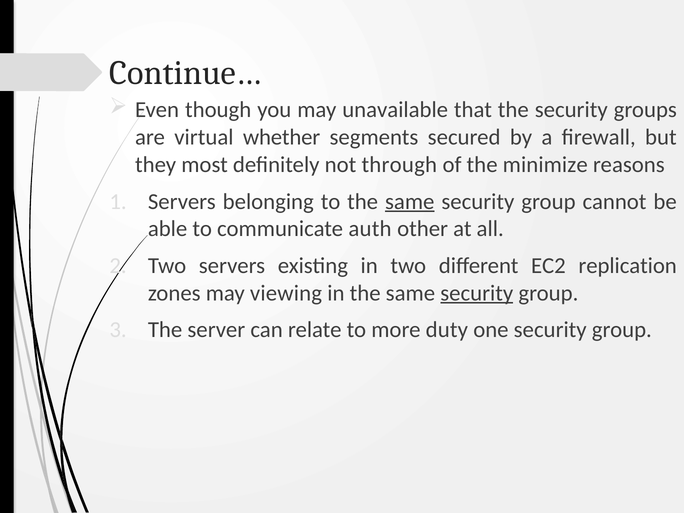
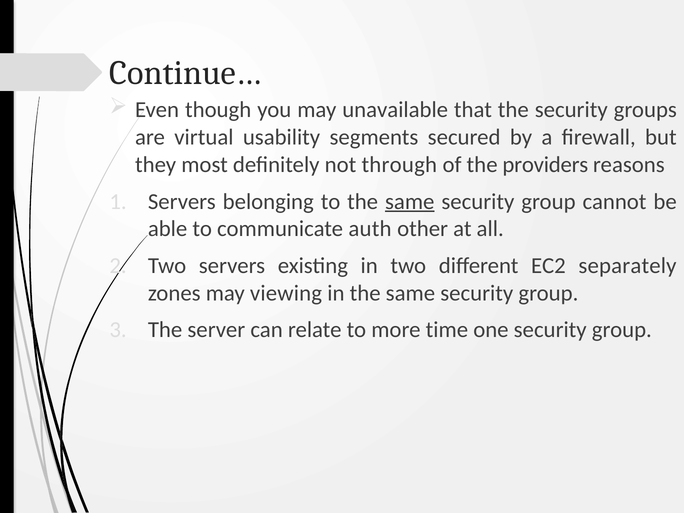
whether: whether -> usability
minimize: minimize -> providers
replication: replication -> separately
security at (477, 293) underline: present -> none
duty: duty -> time
